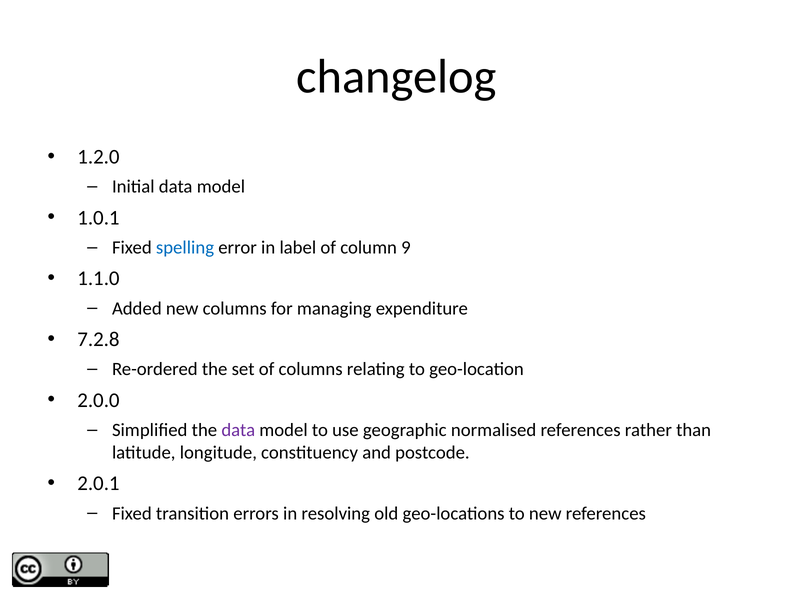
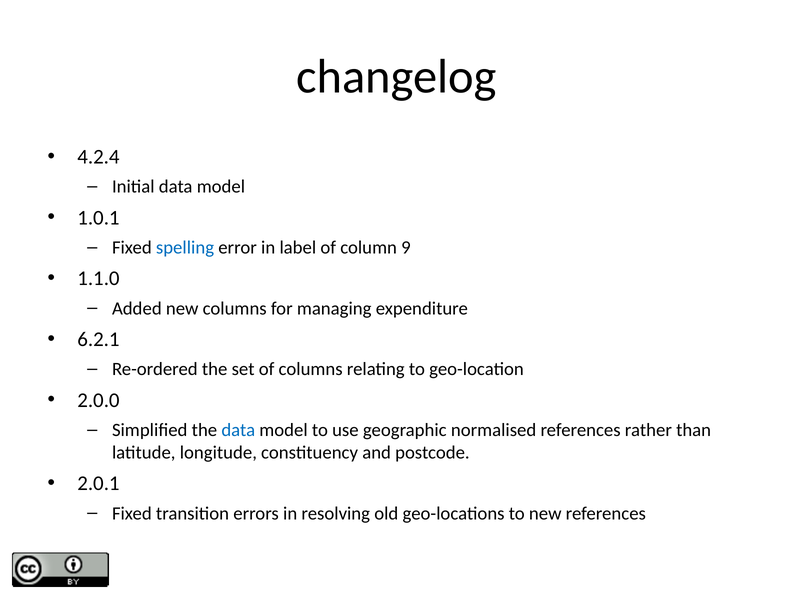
1.2.0: 1.2.0 -> 4.2.4
7.2.8: 7.2.8 -> 6.2.1
data at (238, 430) colour: purple -> blue
